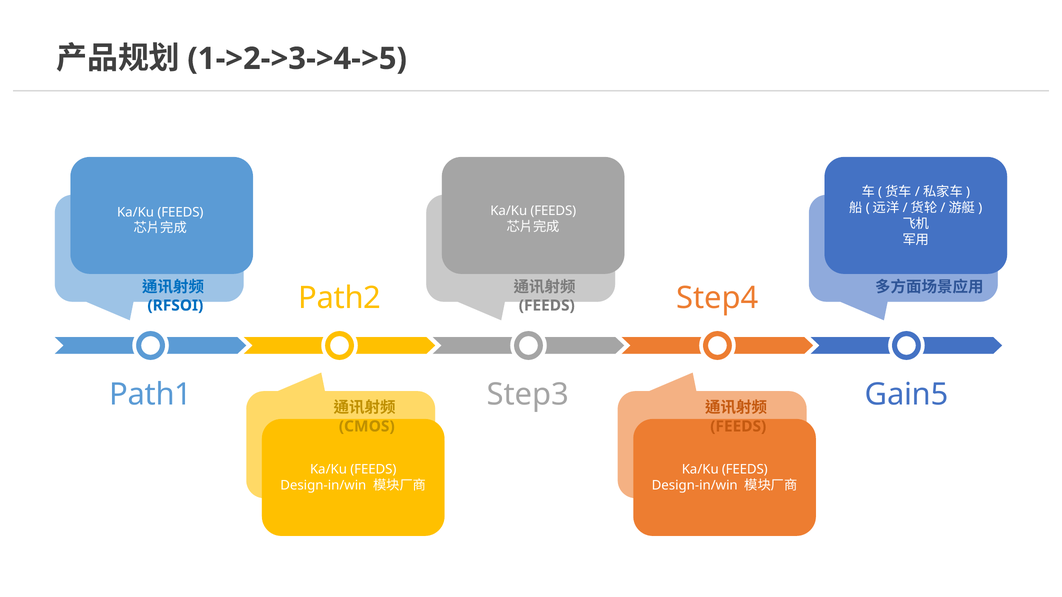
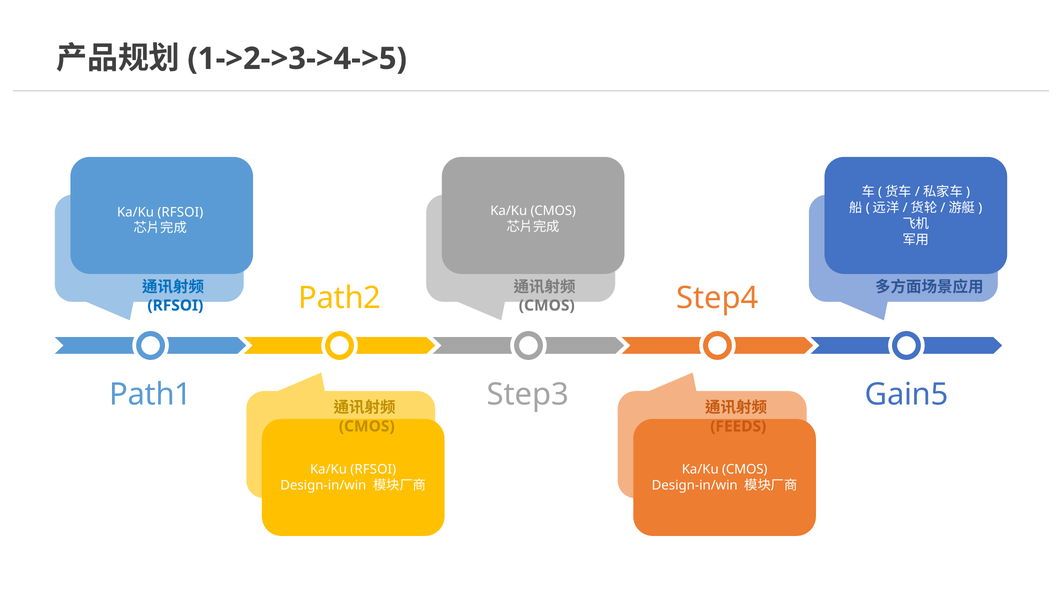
FEEDS at (553, 211): FEEDS -> CMOS
FEEDS at (180, 212): FEEDS -> RFSOI
FEEDS at (547, 306): FEEDS -> CMOS
FEEDS at (373, 470): FEEDS -> RFSOI
FEEDS at (745, 470): FEEDS -> CMOS
